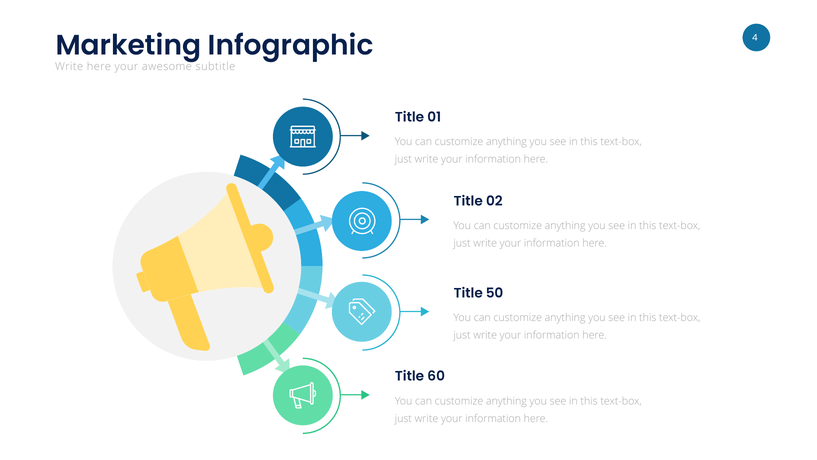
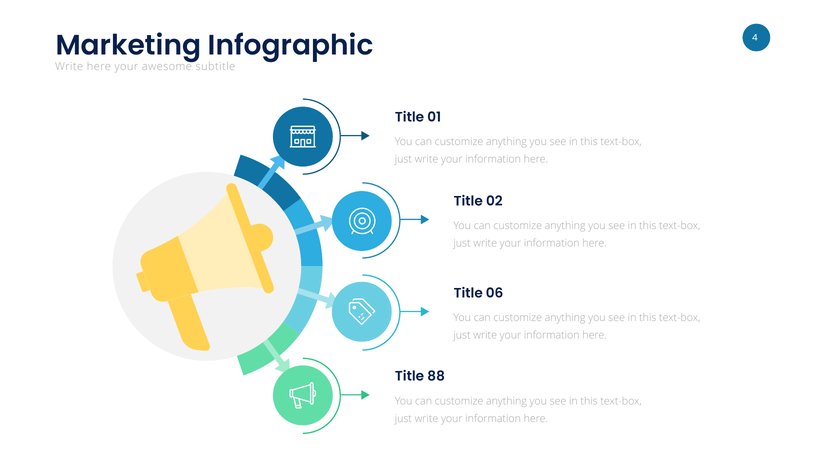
50: 50 -> 06
60: 60 -> 88
